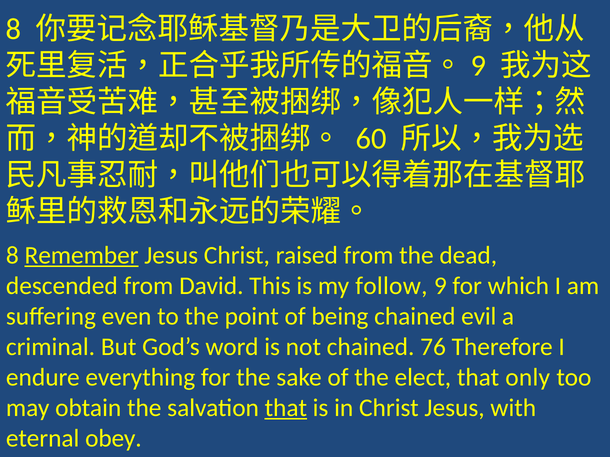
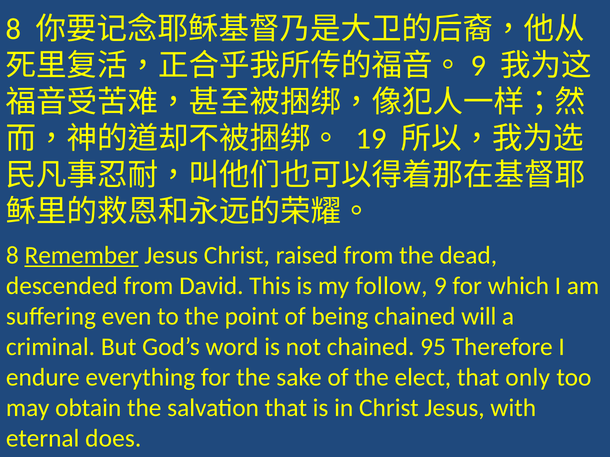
60: 60 -> 19
evil: evil -> will
76: 76 -> 95
that at (286, 408) underline: present -> none
obey: obey -> does
